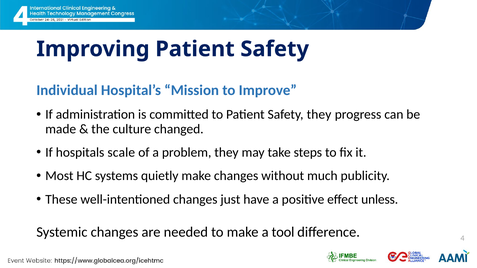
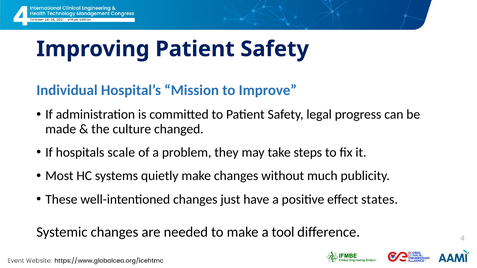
Safety they: they -> legal
unless: unless -> states
